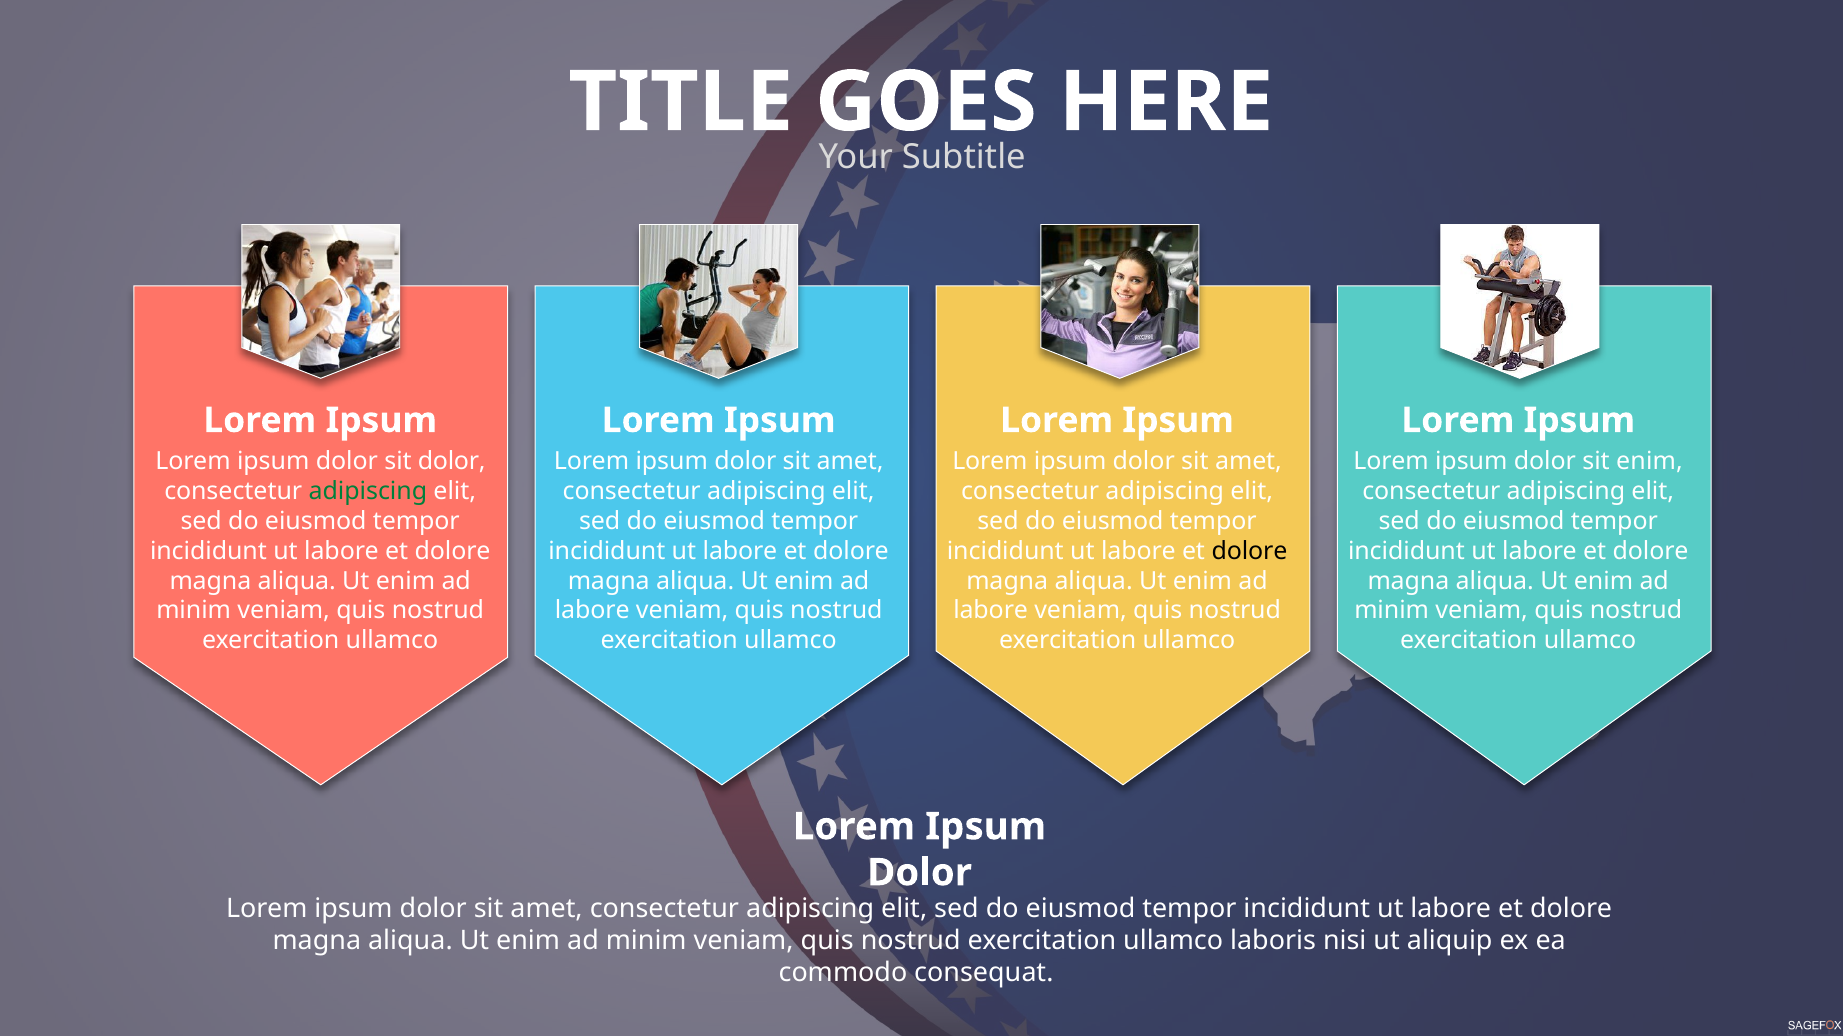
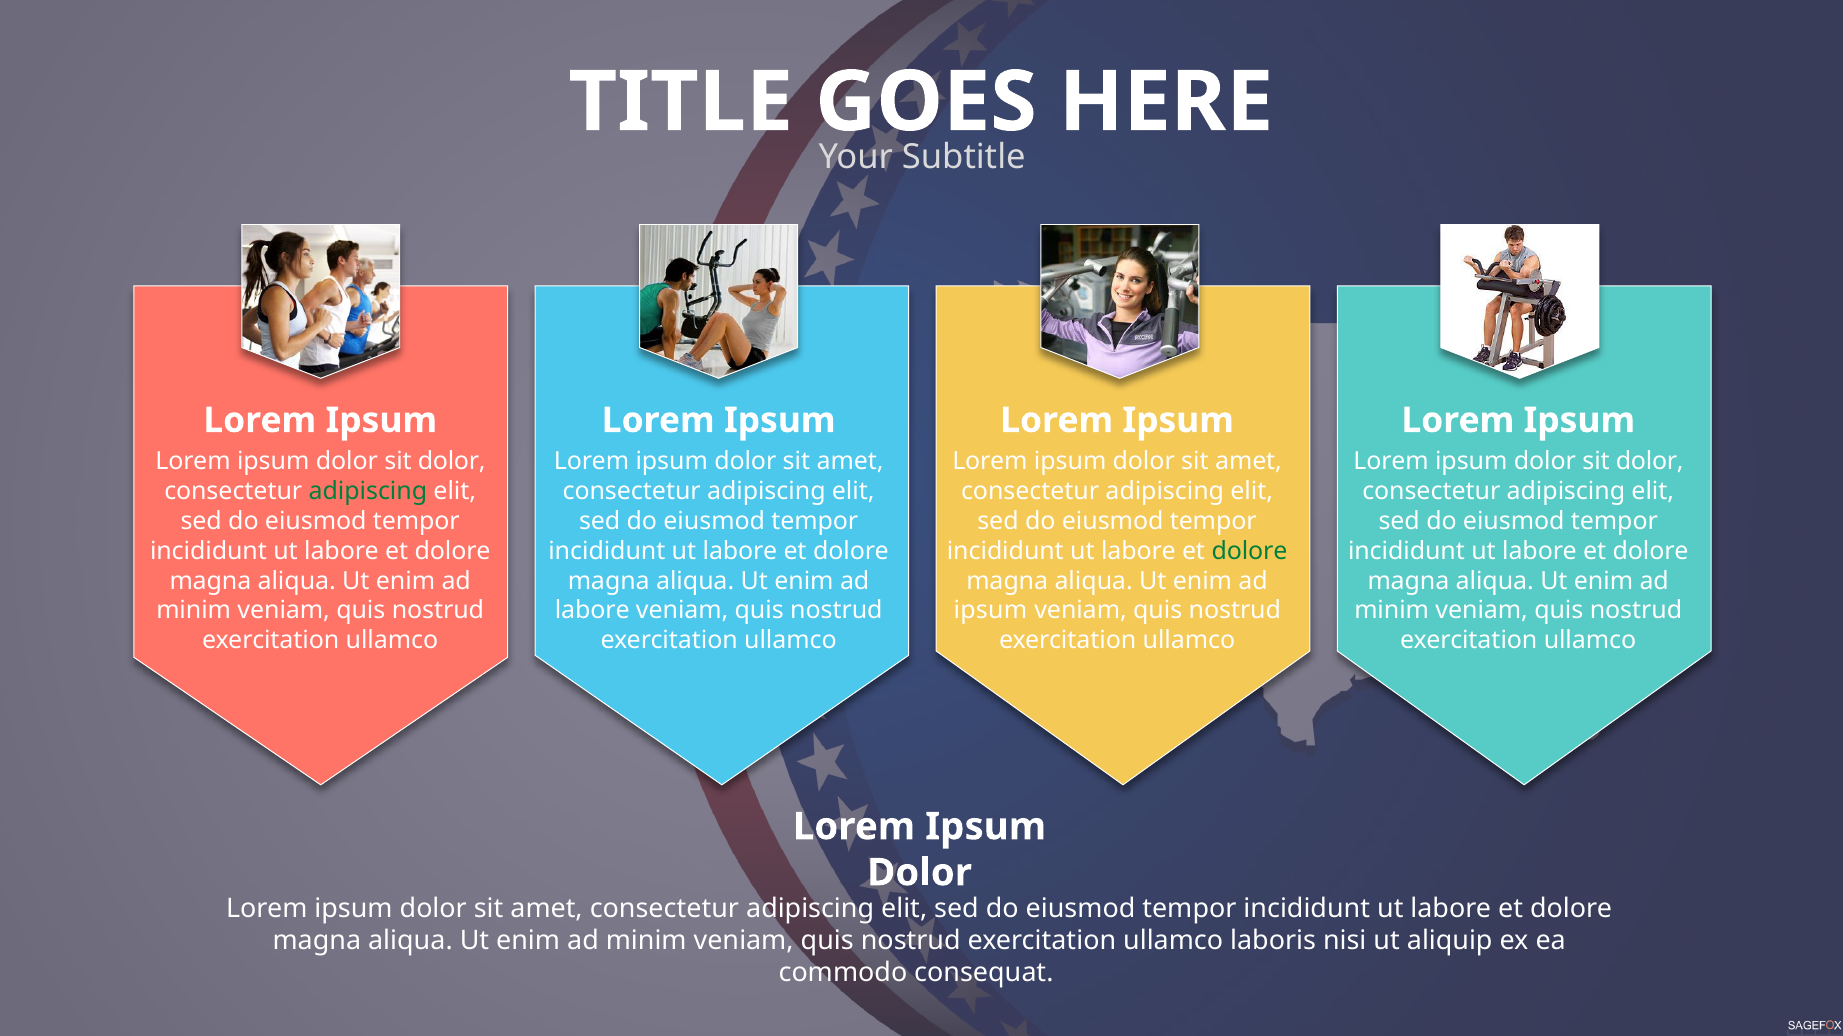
enim at (1650, 461): enim -> dolor
dolore at (1250, 551) colour: black -> green
labore at (991, 611): labore -> ipsum
